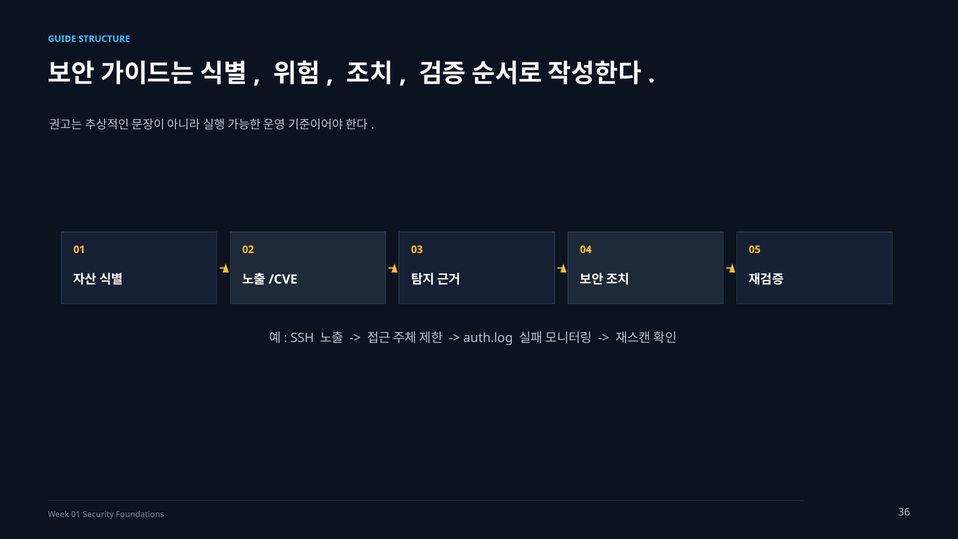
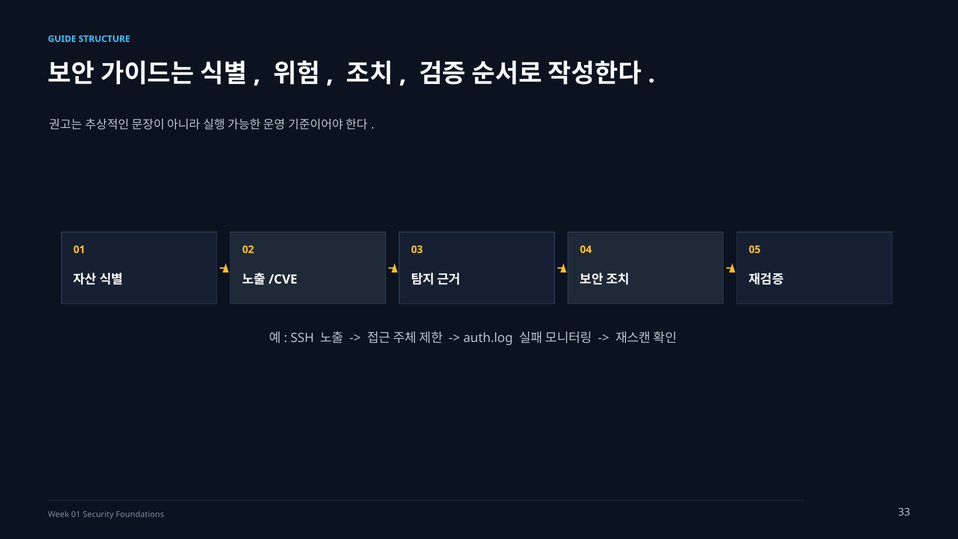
36: 36 -> 33
